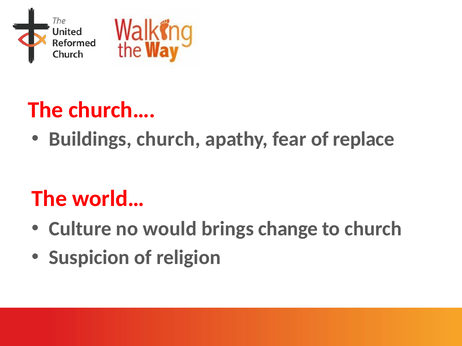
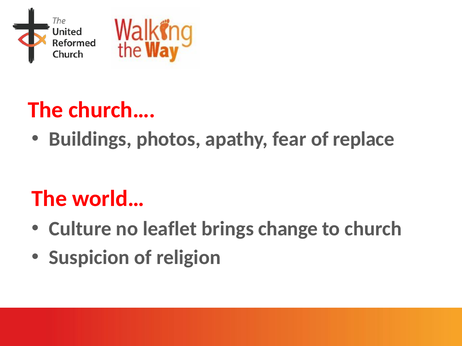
Buildings church: church -> photos
would: would -> leaflet
